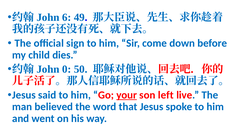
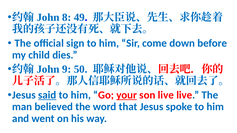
6: 6 -> 8
0: 0 -> 9
said underline: none -> present
son left: left -> live
